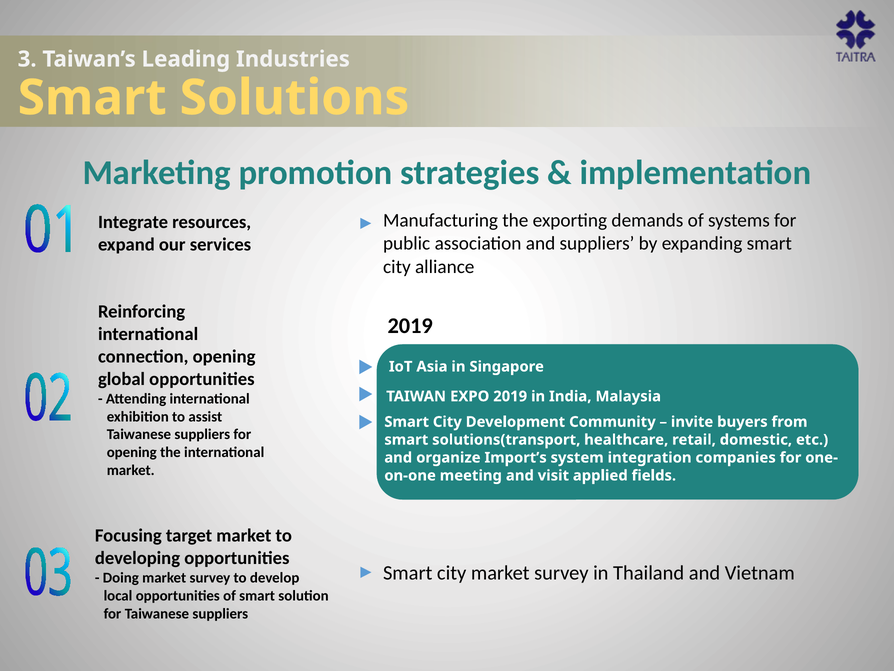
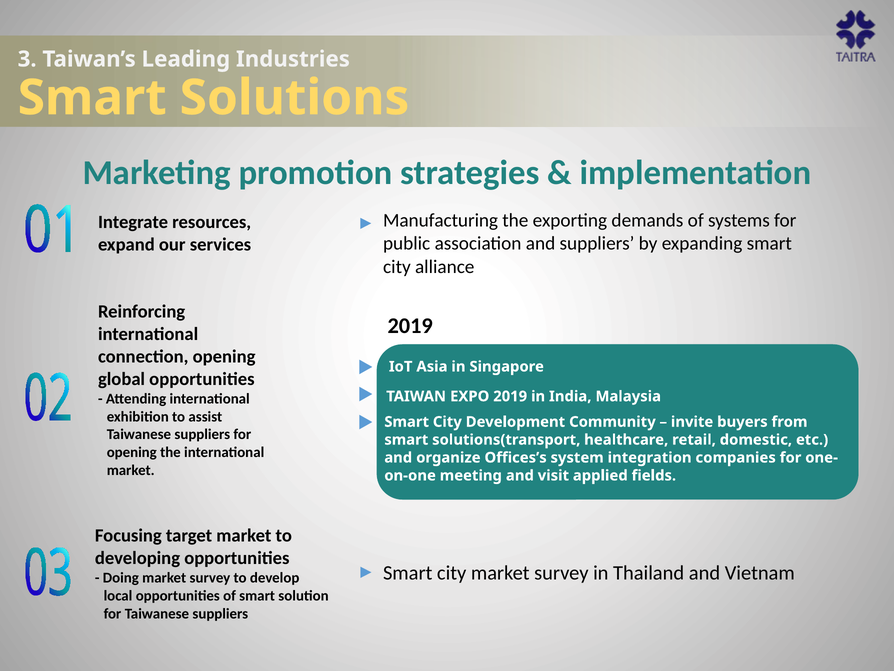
Import’s: Import’s -> Offices’s
